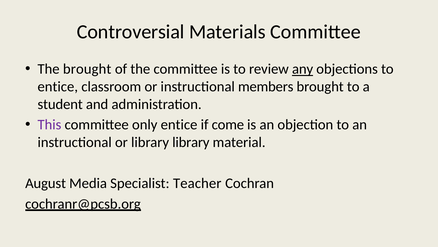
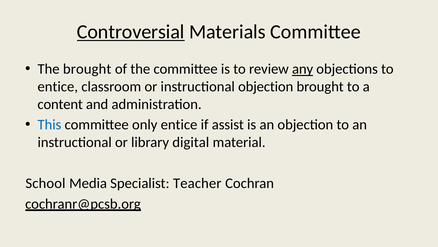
Controversial underline: none -> present
instructional members: members -> objection
student: student -> content
This colour: purple -> blue
come: come -> assist
library library: library -> digital
August: August -> School
